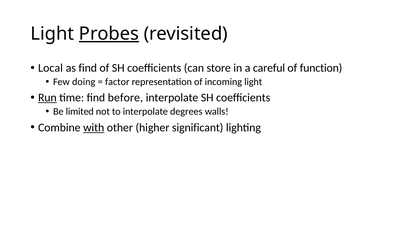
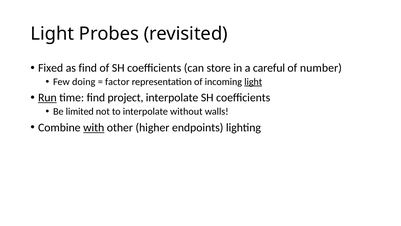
Probes underline: present -> none
Local: Local -> Fixed
function: function -> number
light at (253, 82) underline: none -> present
before: before -> project
degrees: degrees -> without
significant: significant -> endpoints
